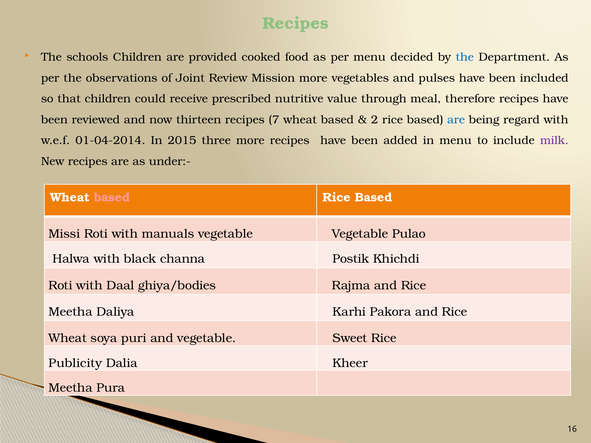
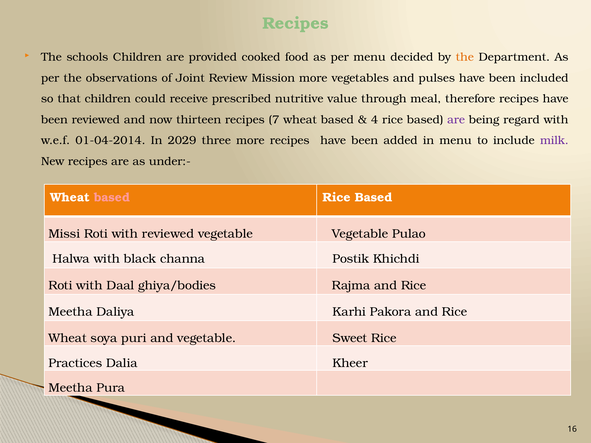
the at (465, 57) colour: blue -> orange
2: 2 -> 4
are at (456, 120) colour: blue -> purple
2015: 2015 -> 2029
with manuals: manuals -> reviewed
Publicity: Publicity -> Practices
